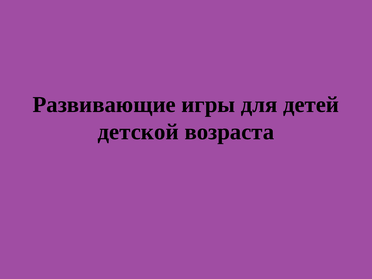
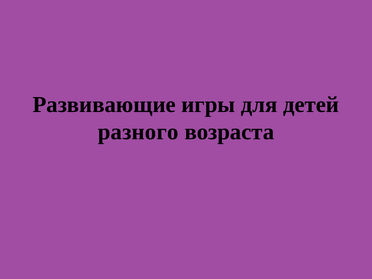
детской: детской -> разного
